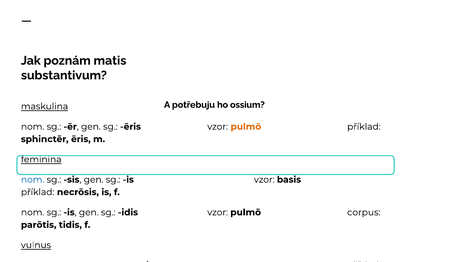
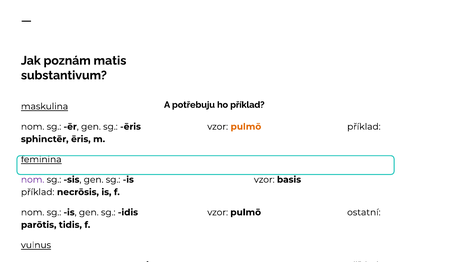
ho ossium: ossium -> příklad
nom at (33, 180) colour: blue -> purple
pulmō corpus: corpus -> ostatní
